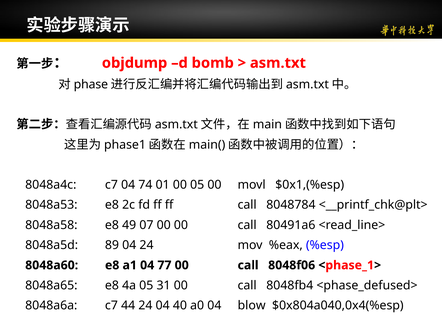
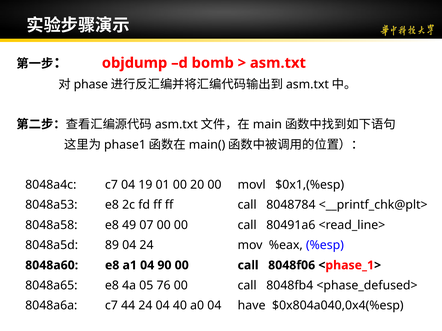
74: 74 -> 19
00 05: 05 -> 20
77: 77 -> 90
31: 31 -> 76
blow: blow -> have
